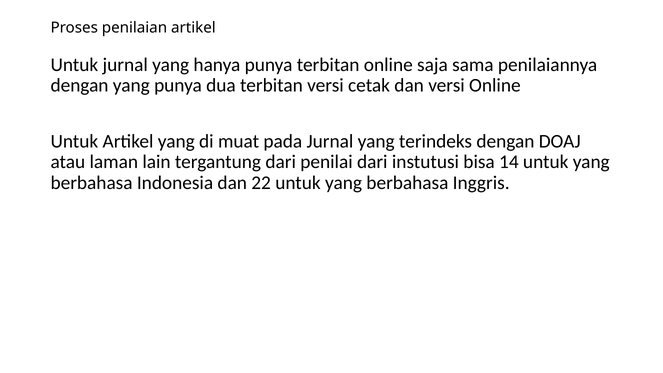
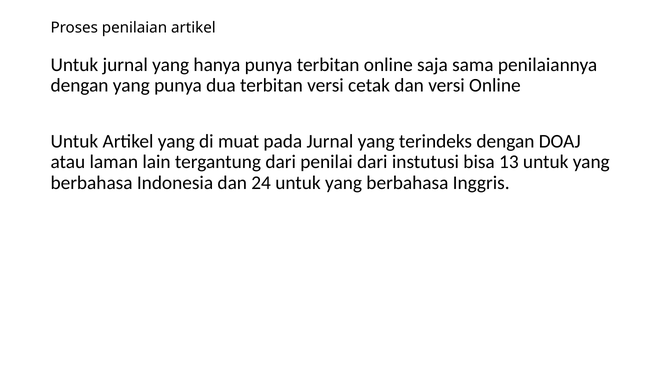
14: 14 -> 13
22: 22 -> 24
